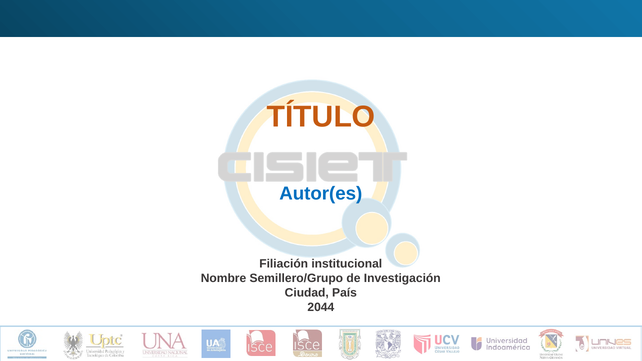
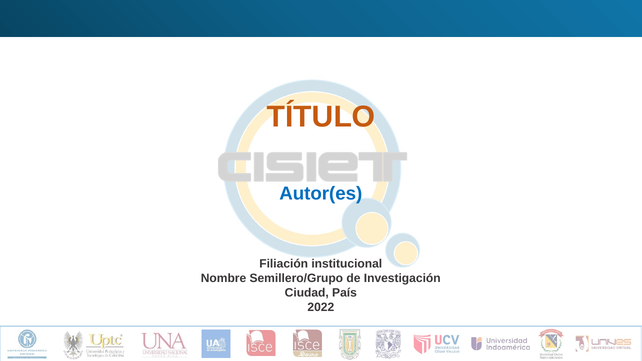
2044: 2044 -> 2022
